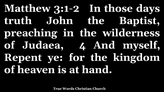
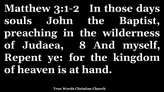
truth: truth -> souls
4: 4 -> 8
